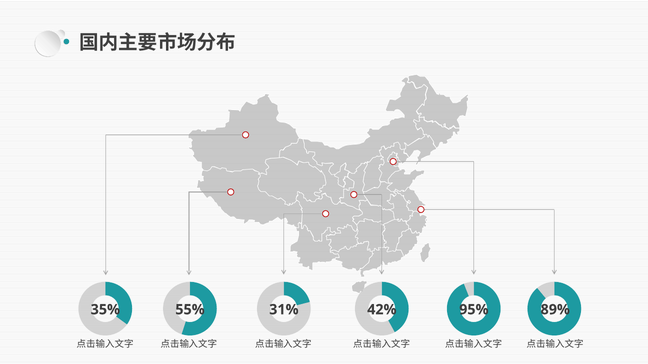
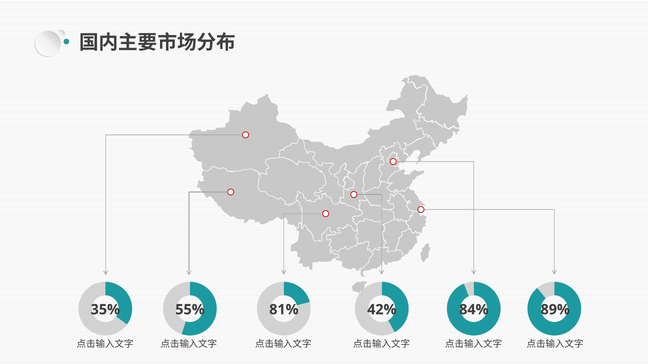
31%: 31% -> 81%
95%: 95% -> 84%
